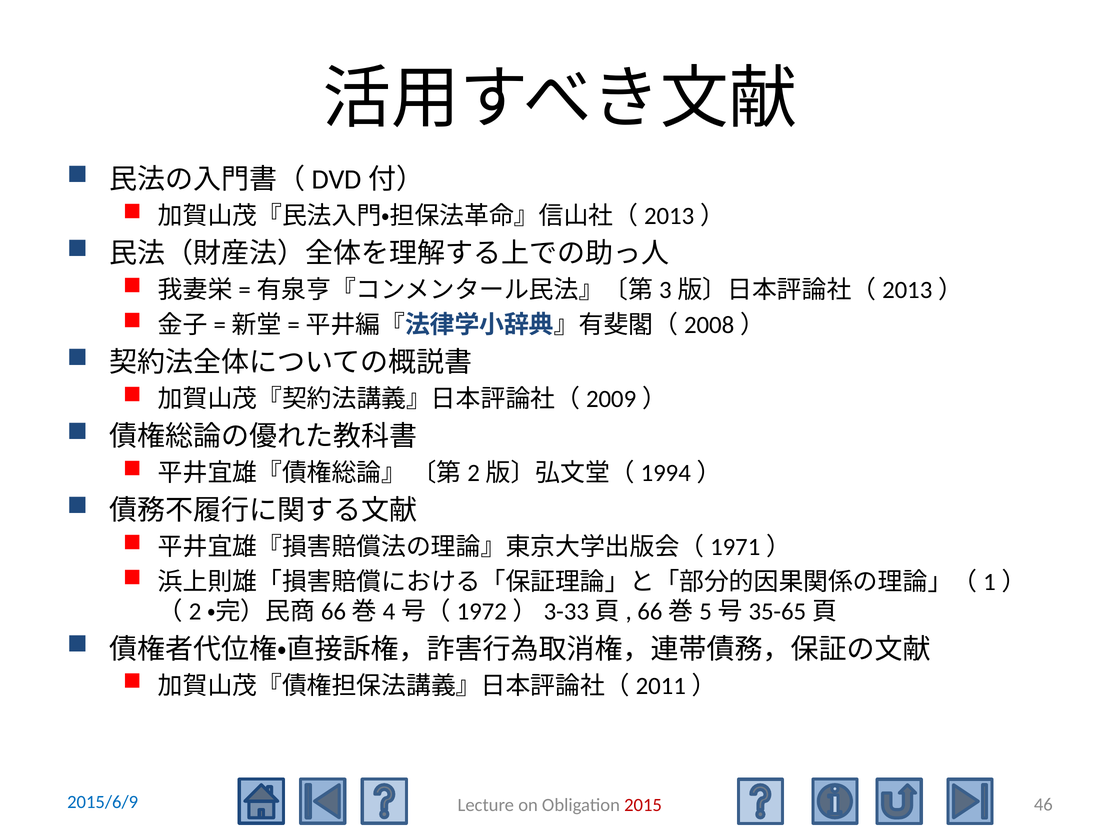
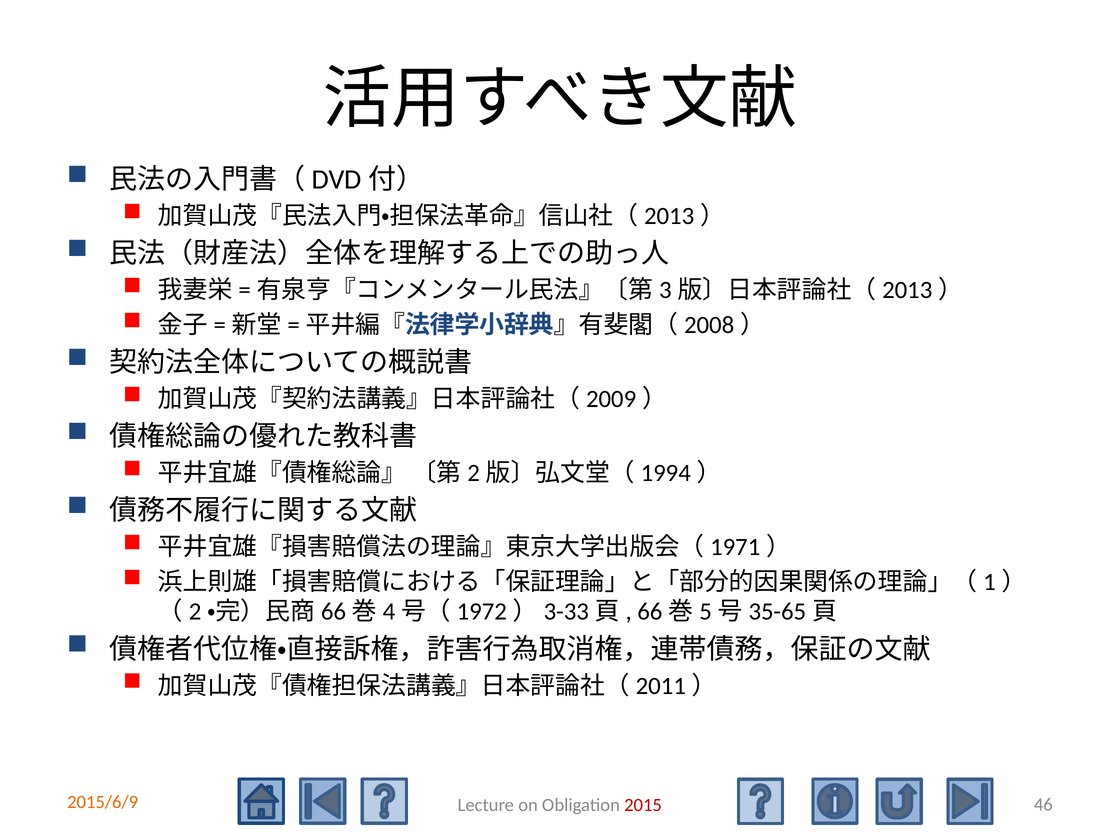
2015/6/9 colour: blue -> orange
